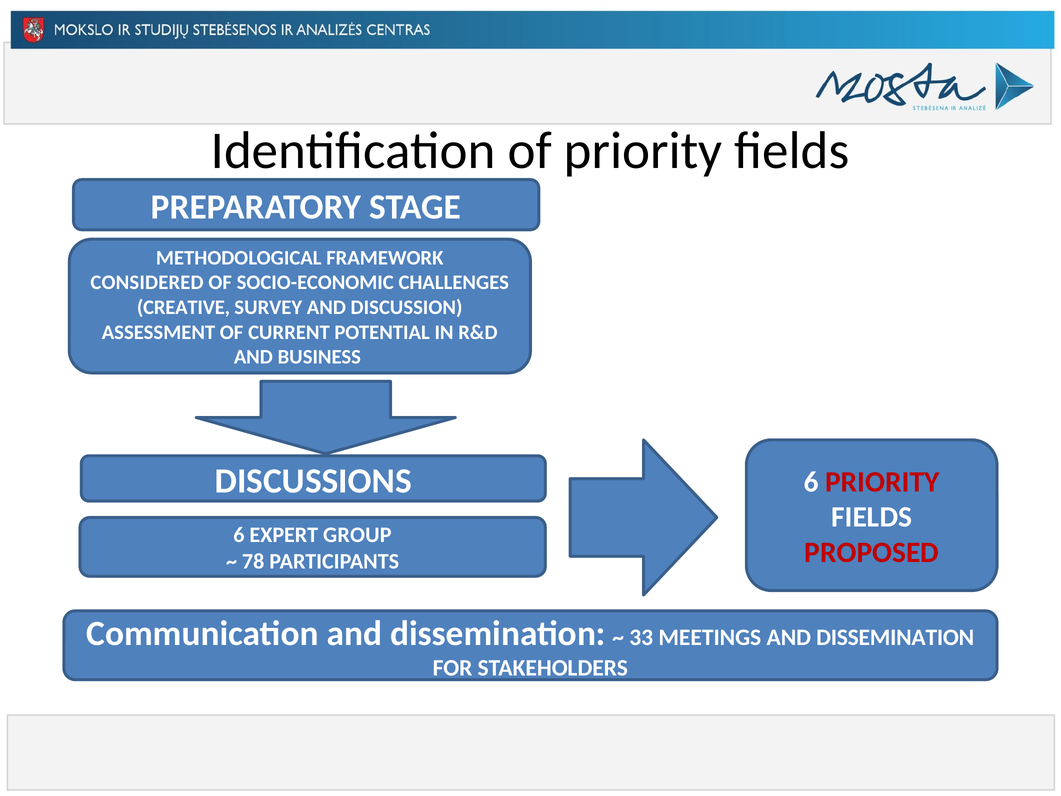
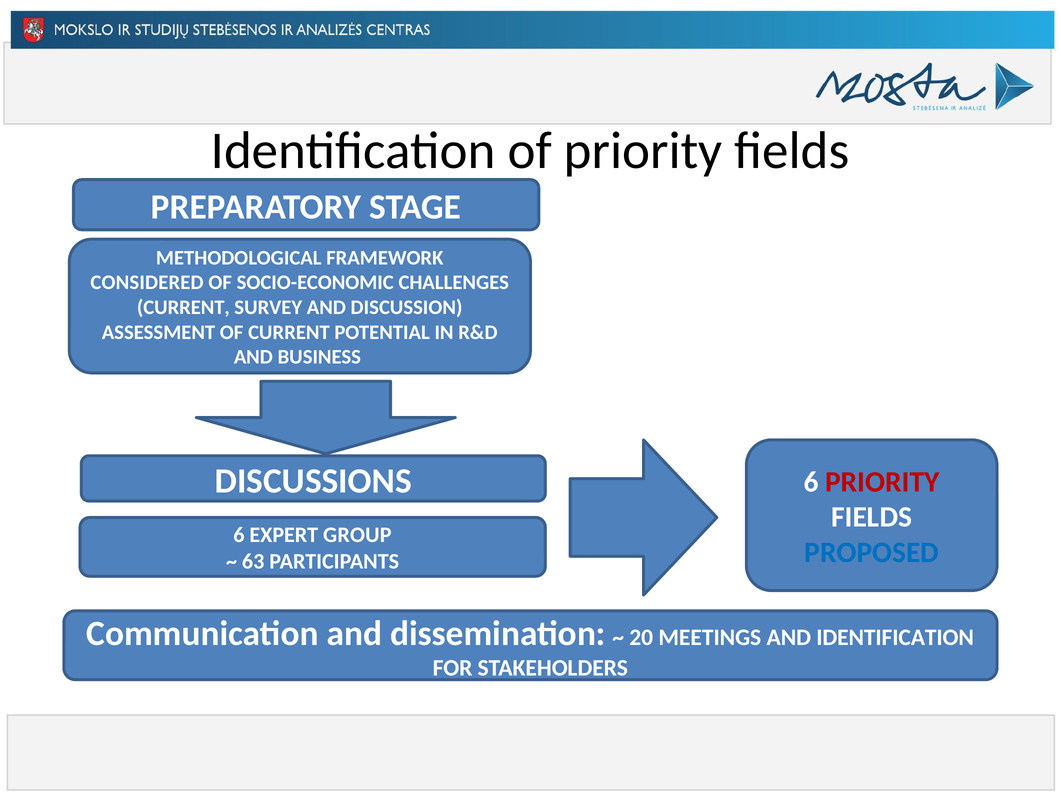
CREATIVE at (183, 307): CREATIVE -> CURRENT
PROPOSED colour: red -> blue
78: 78 -> 63
33: 33 -> 20
MEETINGS AND DISSEMINATION: DISSEMINATION -> IDENTIFICATION
